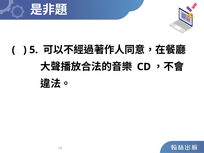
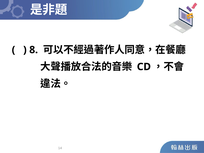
5: 5 -> 8
